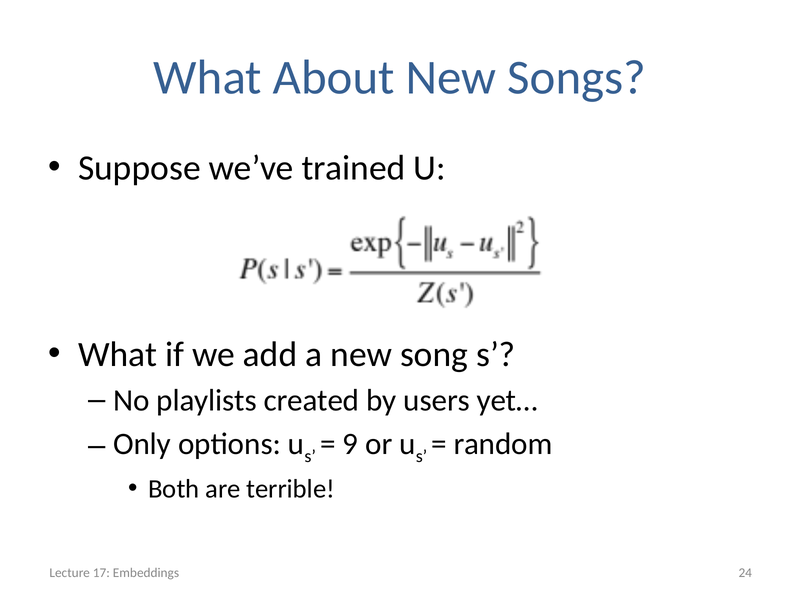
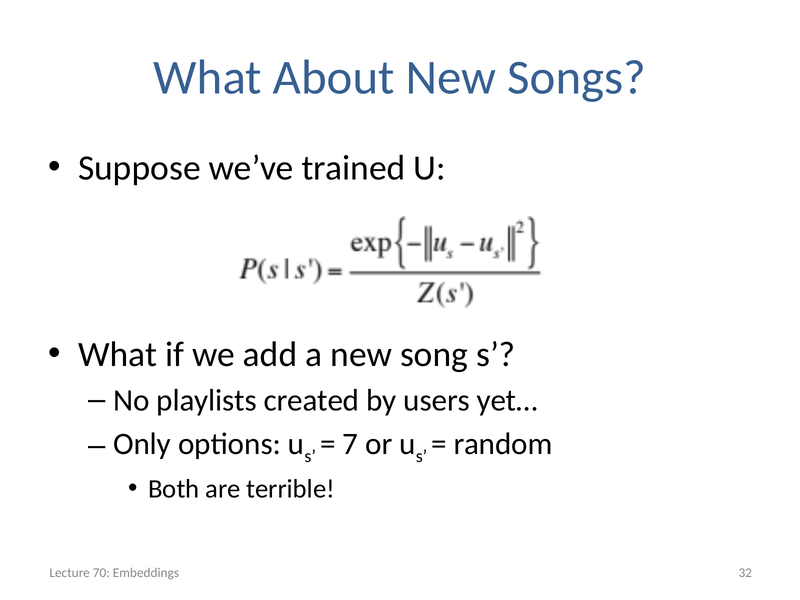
9: 9 -> 7
17: 17 -> 70
24: 24 -> 32
